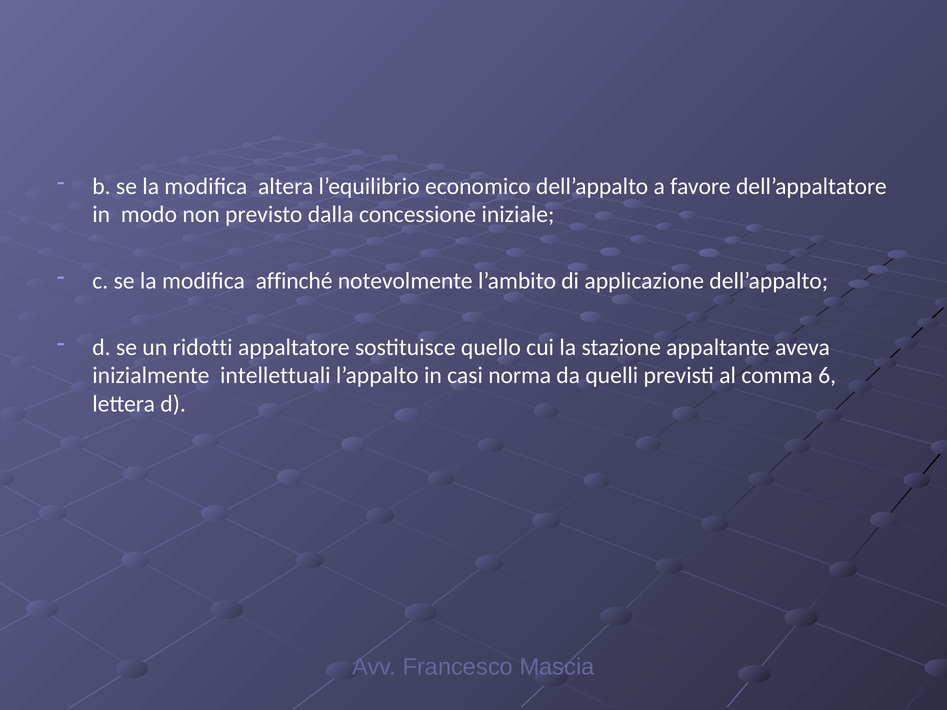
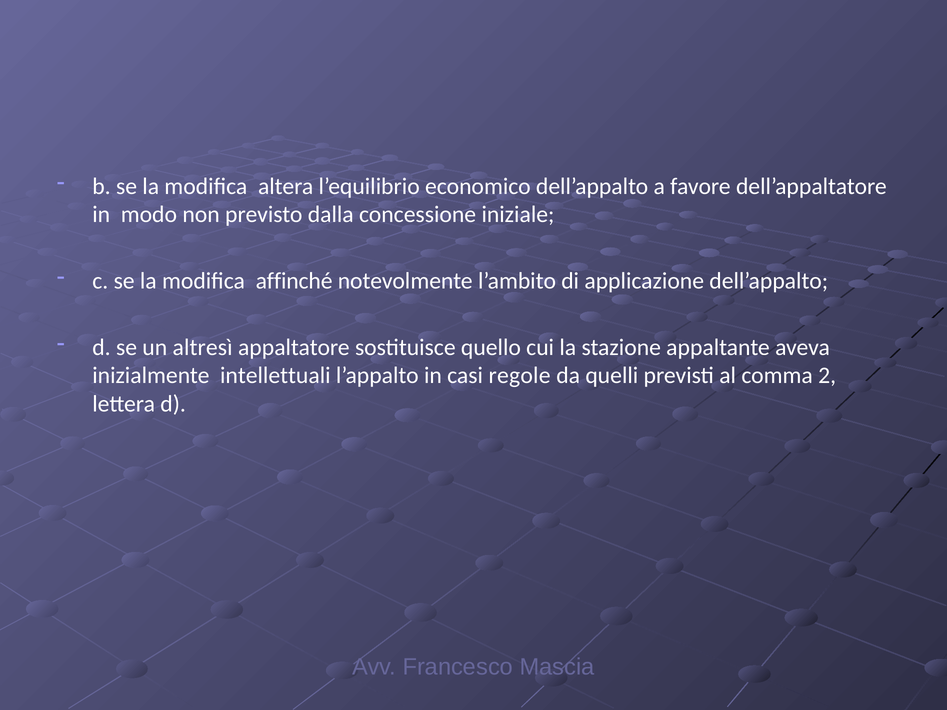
ridotti: ridotti -> altresì
norma: norma -> regole
6: 6 -> 2
